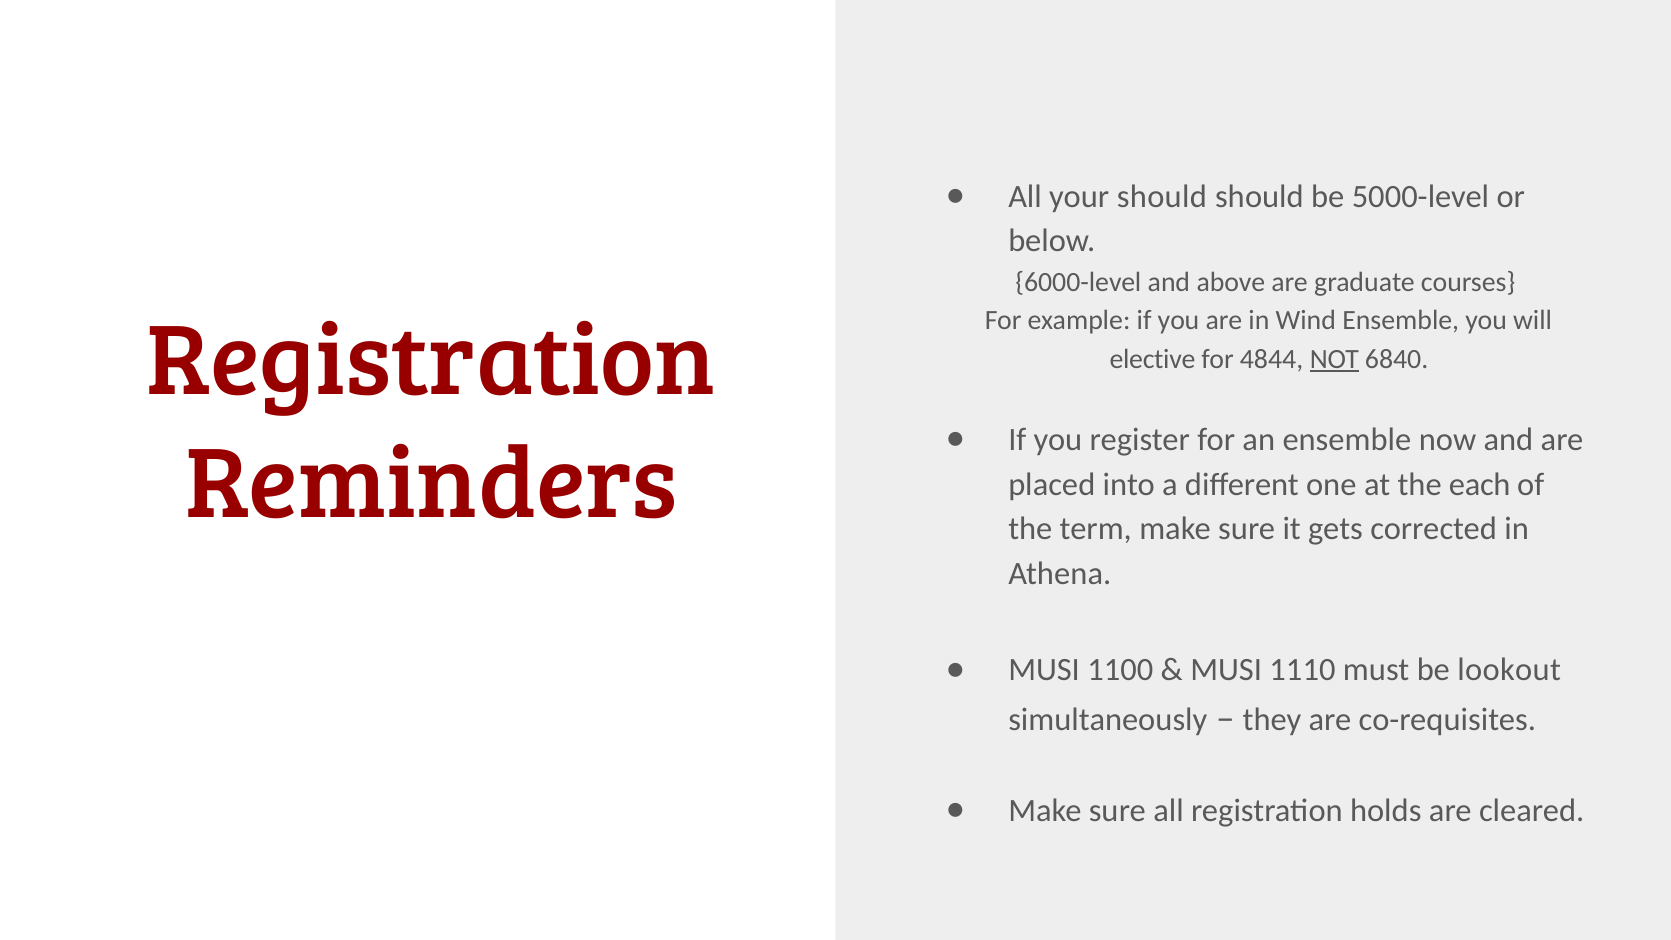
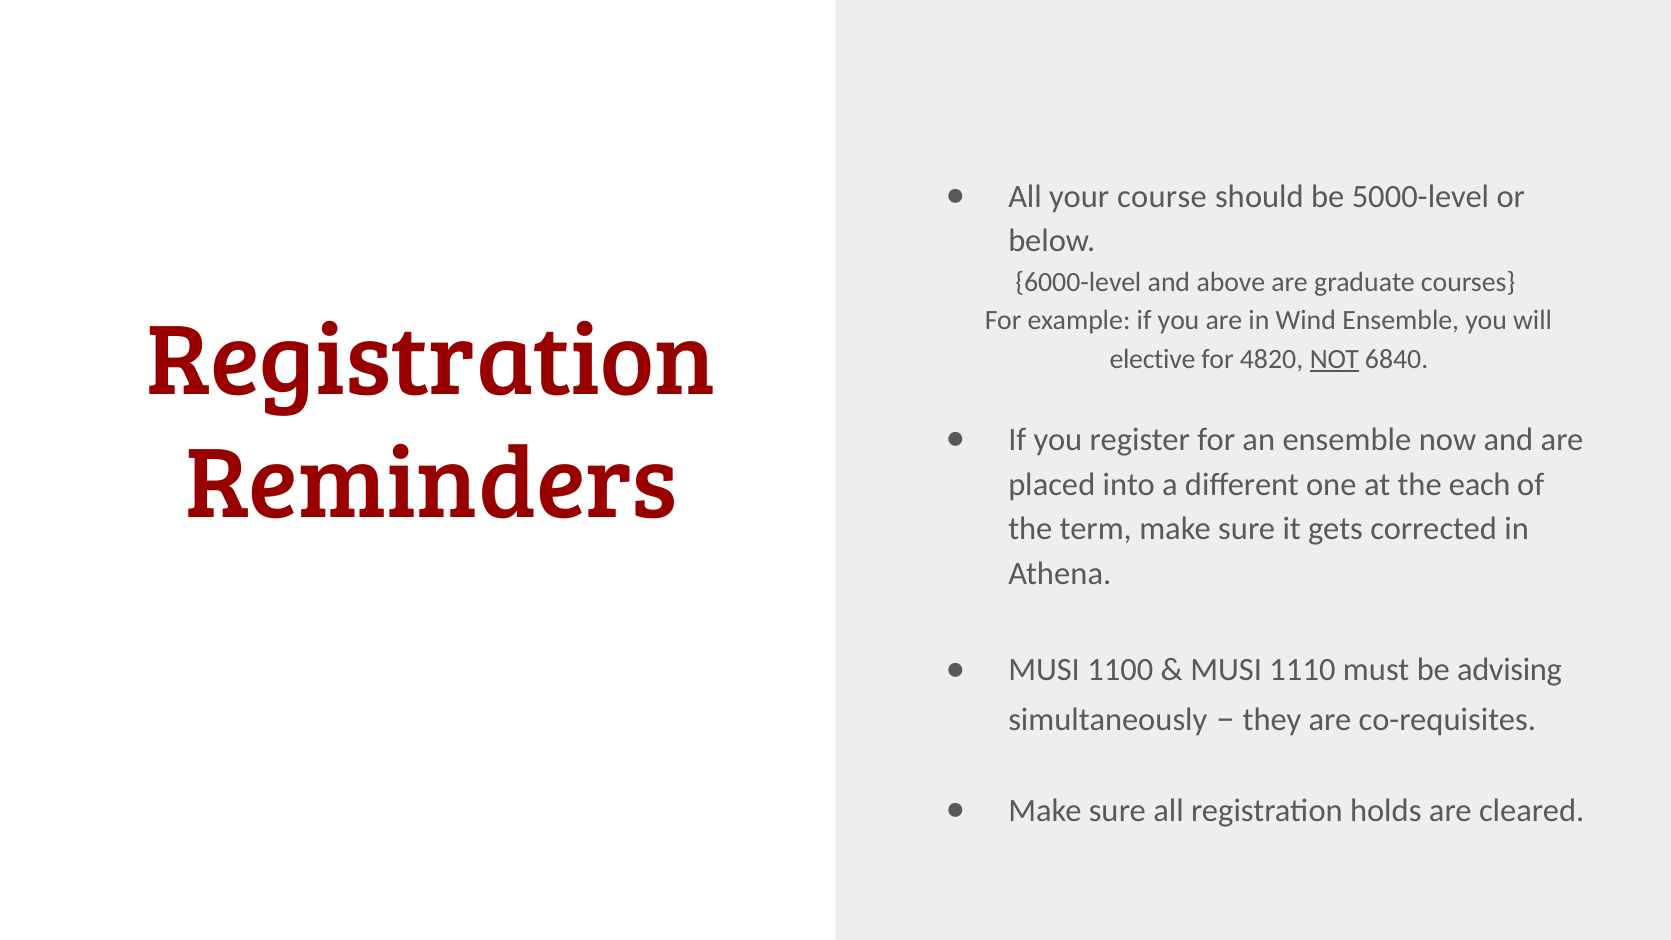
your should: should -> course
4844: 4844 -> 4820
lookout: lookout -> advising
